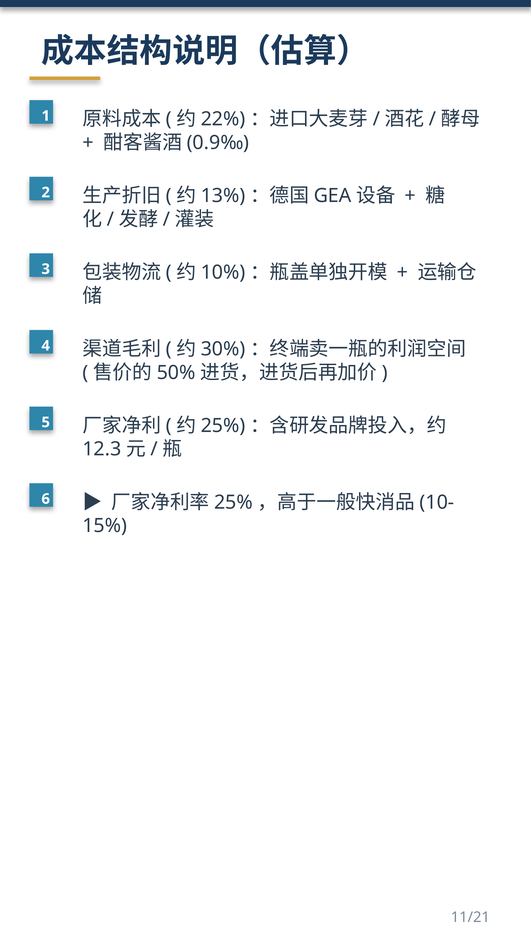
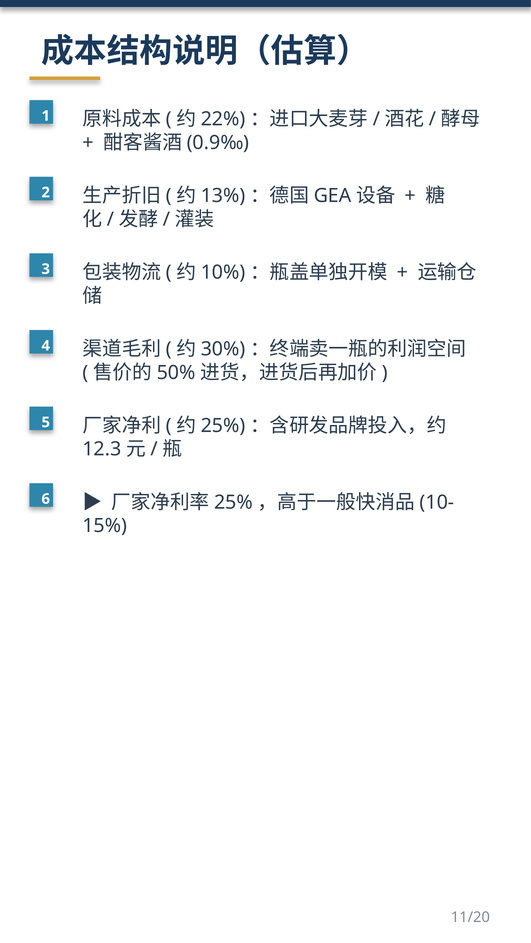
11/21: 11/21 -> 11/20
